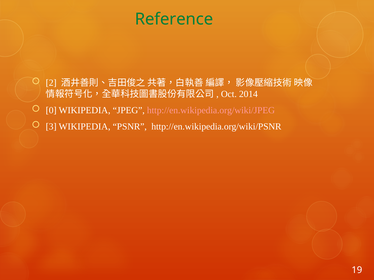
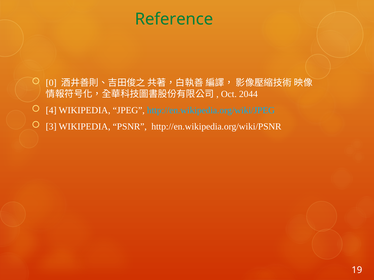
2: 2 -> 0
2014: 2014 -> 2044
0: 0 -> 4
http://en.wikipedia.org/wiki/JPEG colour: pink -> light blue
